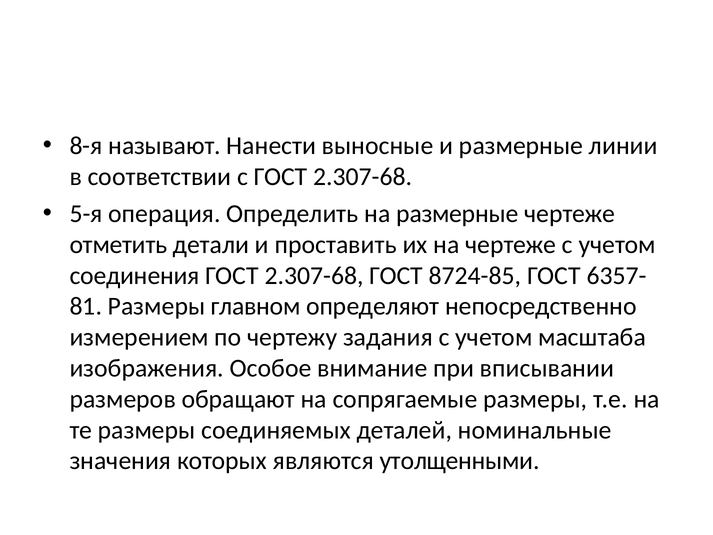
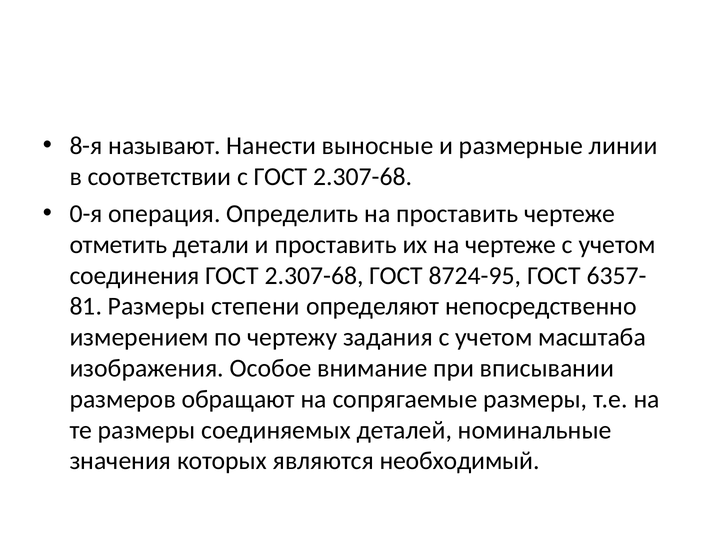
5-я: 5-я -> 0-я
на размерные: размерные -> проставить
8724-85: 8724-85 -> 8724-95
главном: главном -> степени
утолщенными: утолщенными -> необходимый
